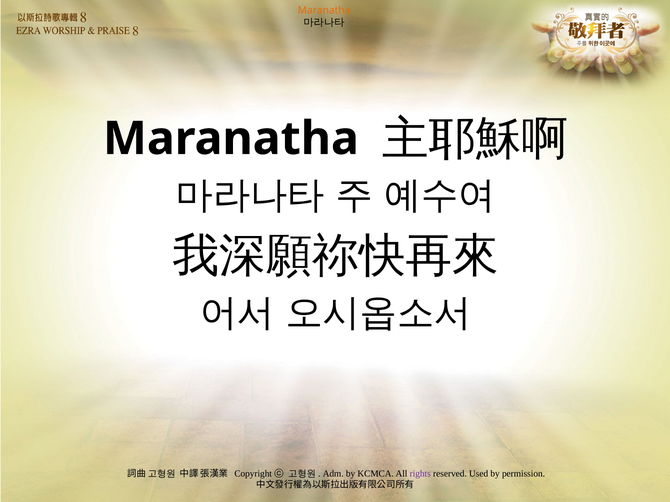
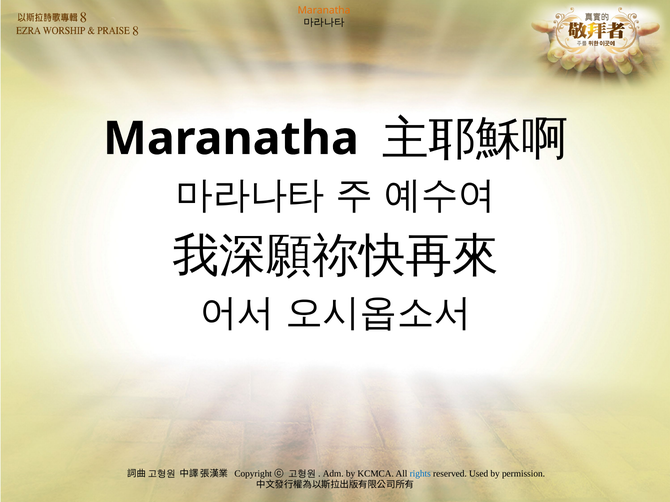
rights colour: purple -> blue
